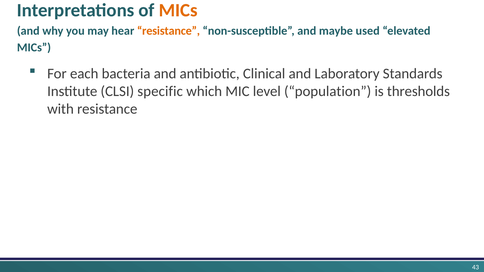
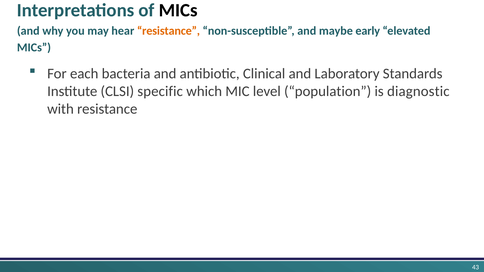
MICs at (178, 10) colour: orange -> black
used: used -> early
thresholds: thresholds -> diagnostic
